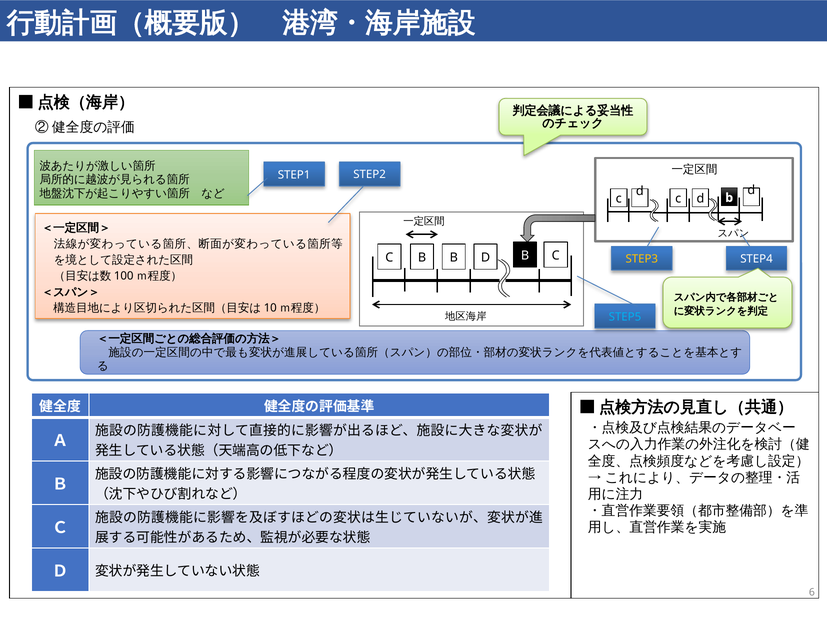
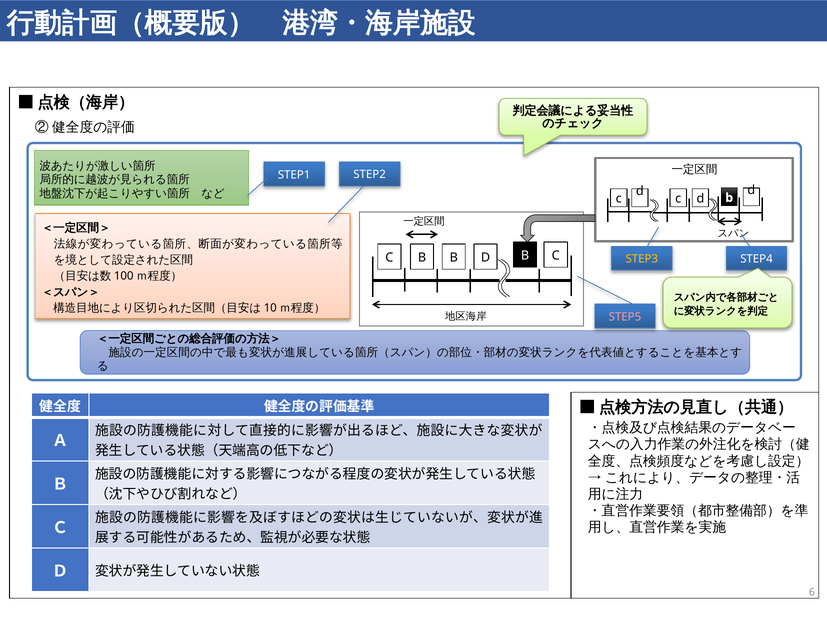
STEP5 colour: light blue -> pink
